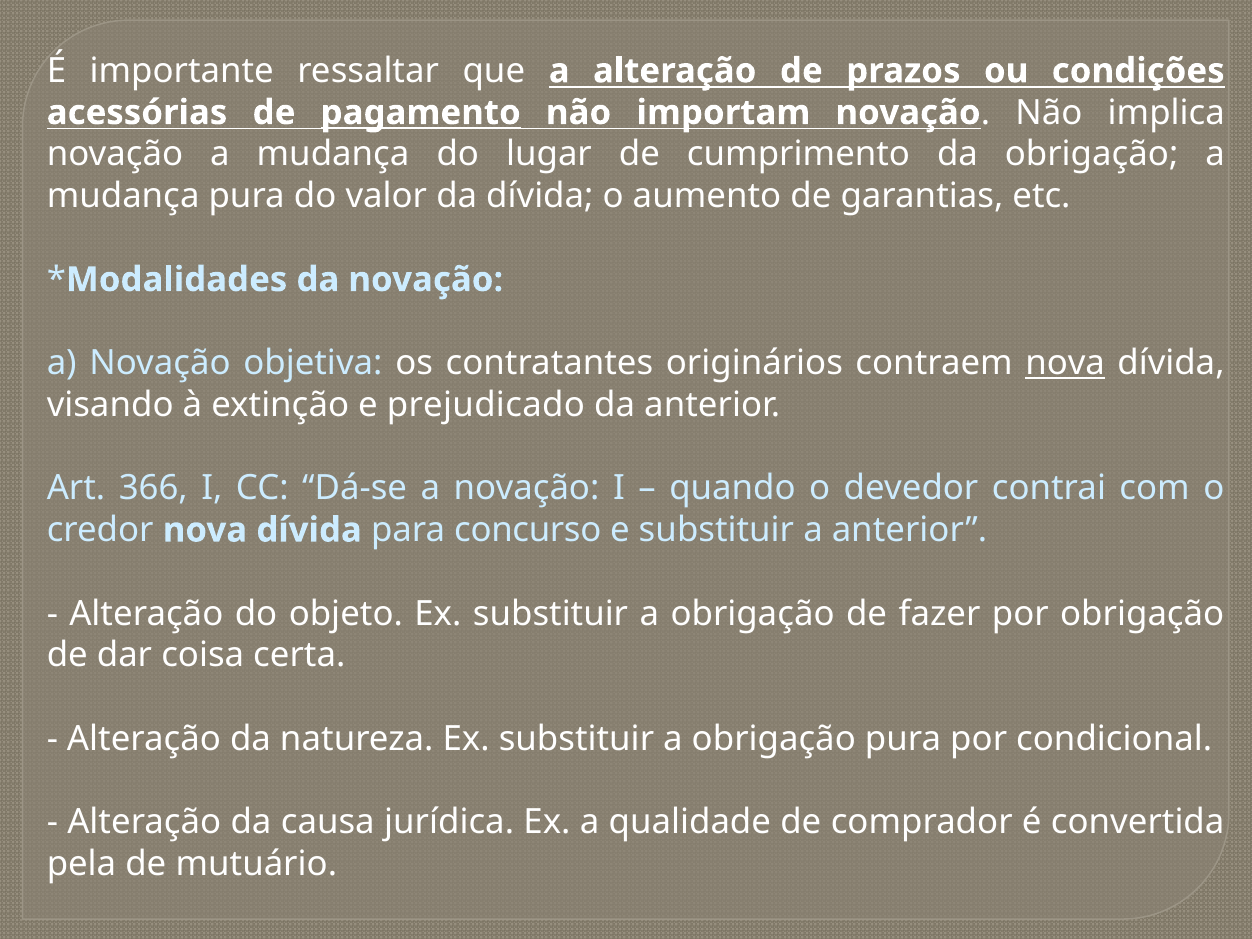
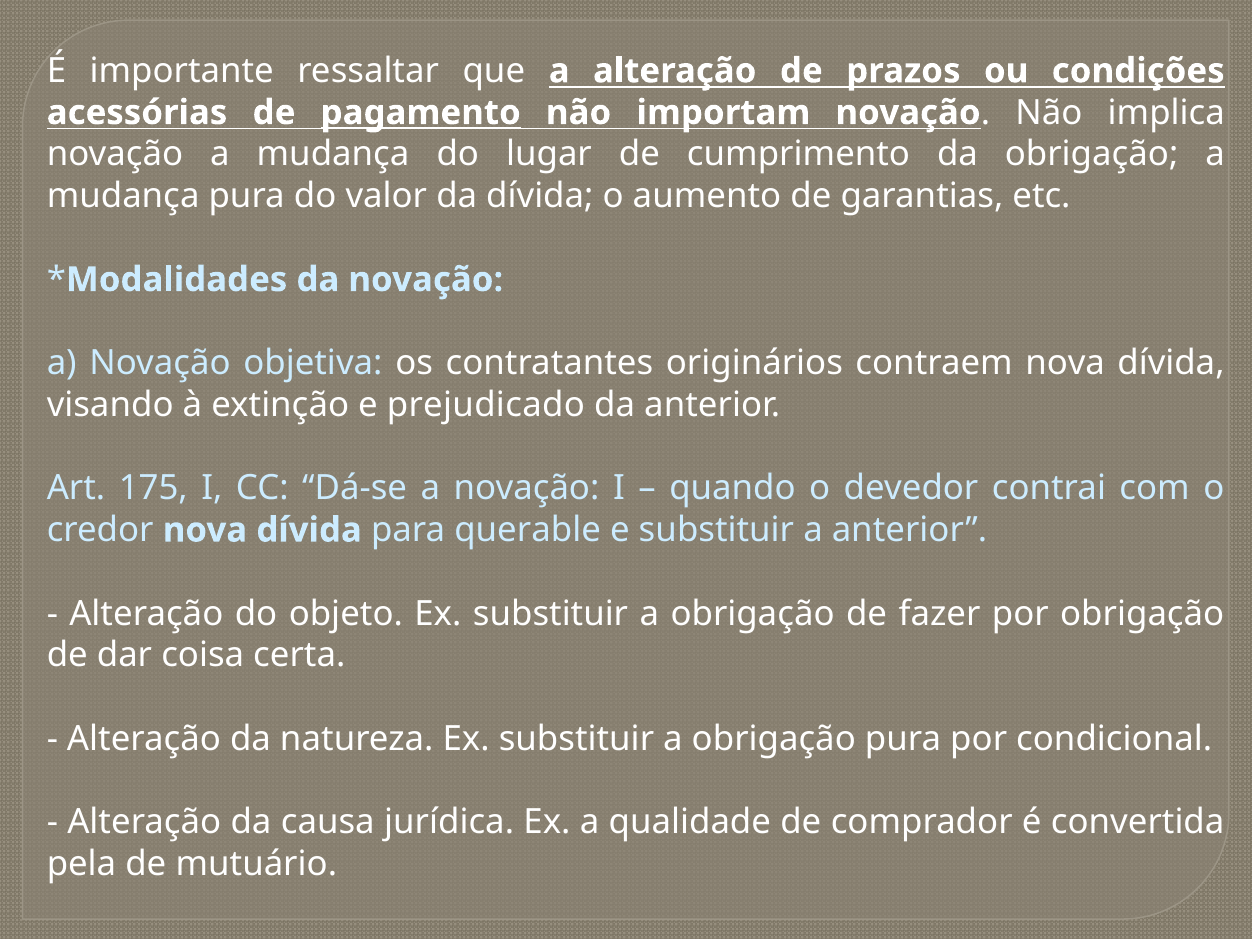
nova at (1065, 363) underline: present -> none
366: 366 -> 175
concurso: concurso -> querable
